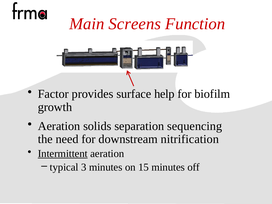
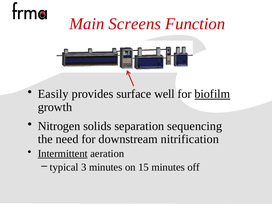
Factor: Factor -> Easily
help: help -> well
biofilm underline: none -> present
Aeration at (59, 126): Aeration -> Nitrogen
